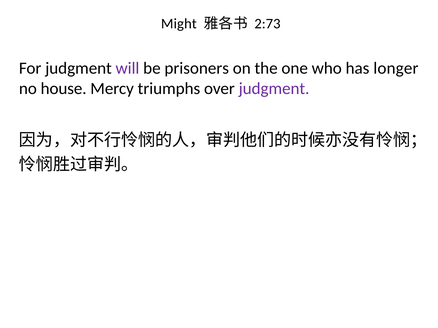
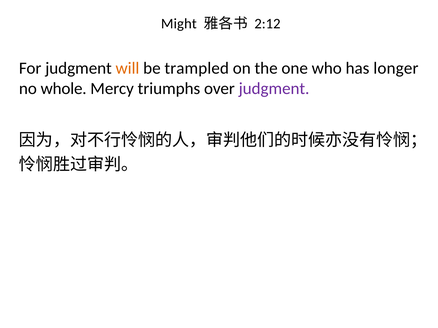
2:73: 2:73 -> 2:12
will colour: purple -> orange
prisoners: prisoners -> trampled
house: house -> whole
